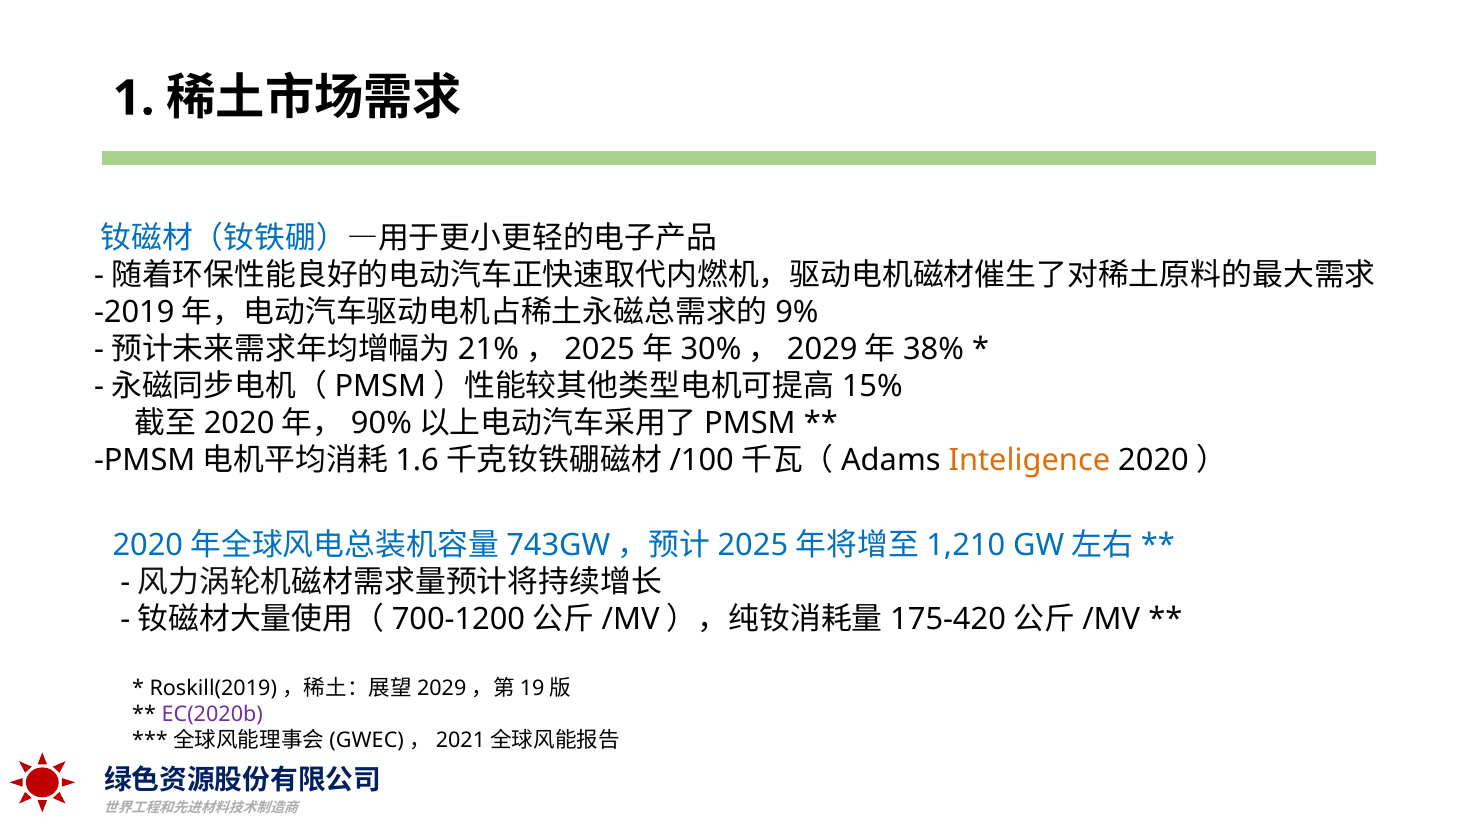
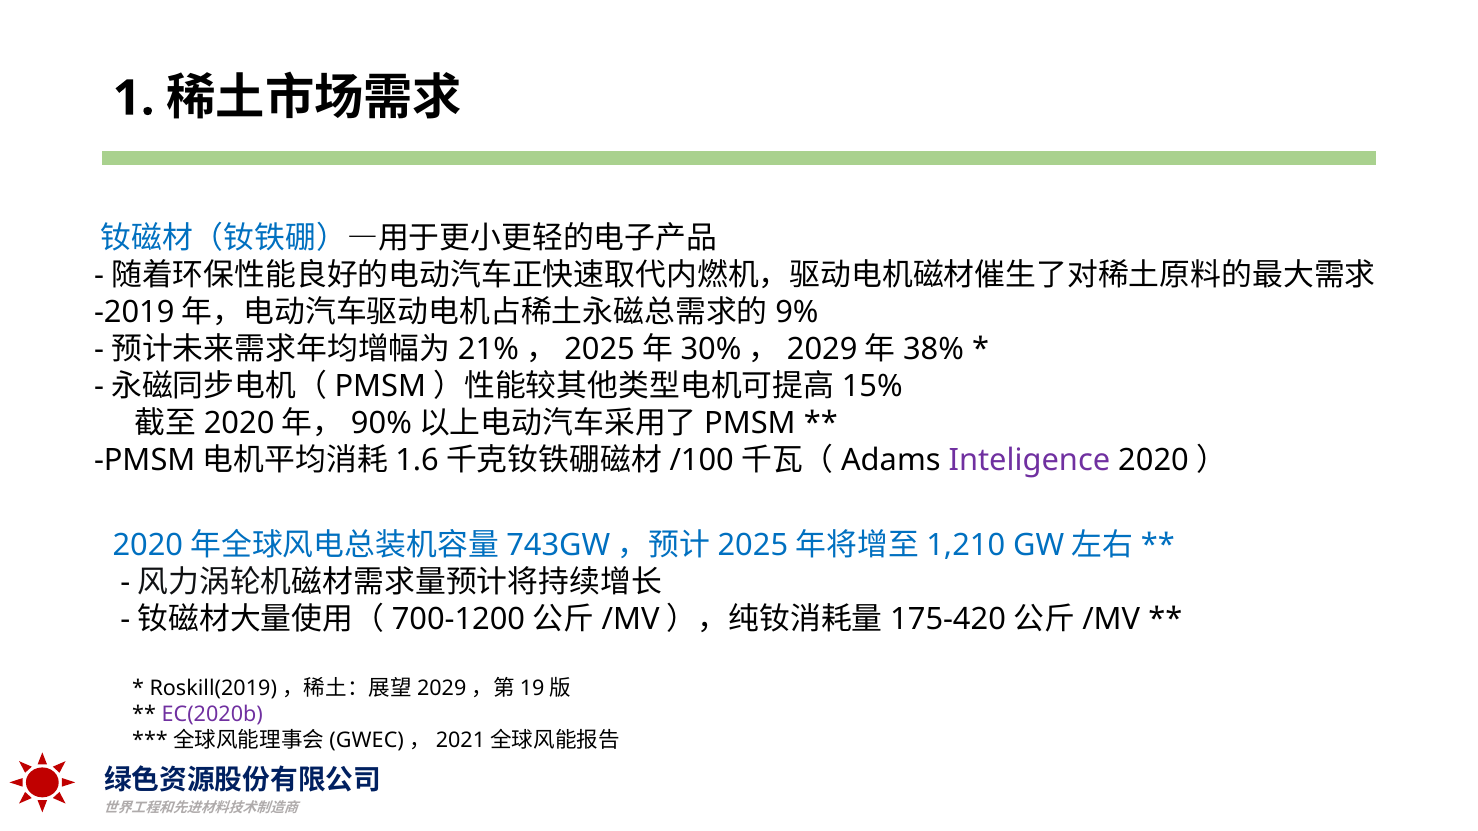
Inteligence colour: orange -> purple
